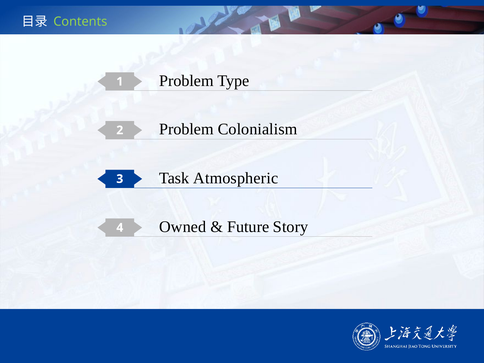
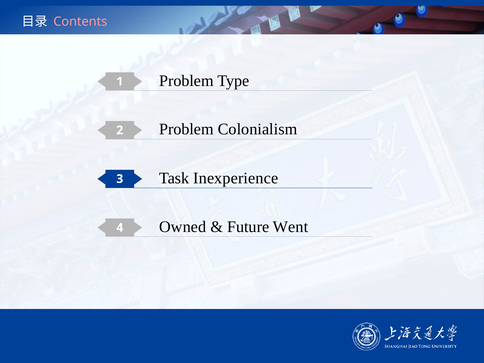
Contents colour: light green -> pink
Atmospheric: Atmospheric -> Inexperience
Story: Story -> Went
